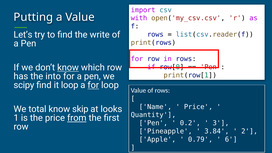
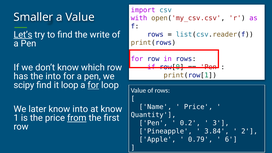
Putting: Putting -> Smaller
Let’s underline: none -> present
know at (68, 67) underline: present -> none
total: total -> later
know skip: skip -> into
at looks: looks -> know
